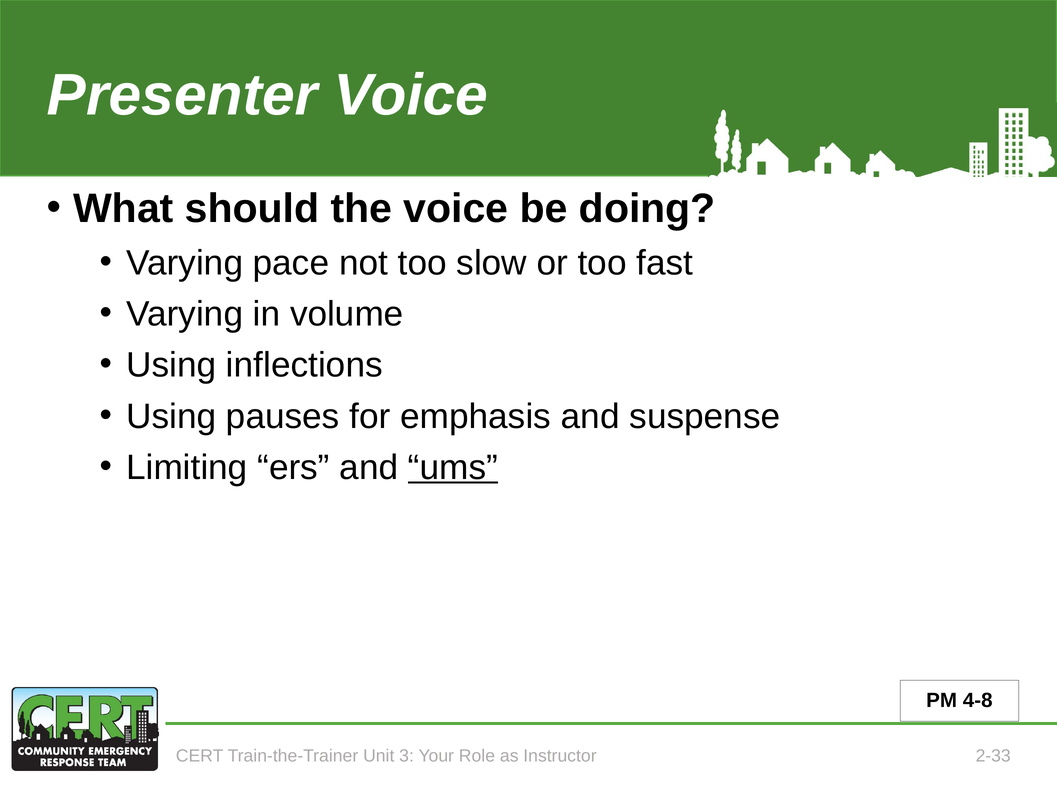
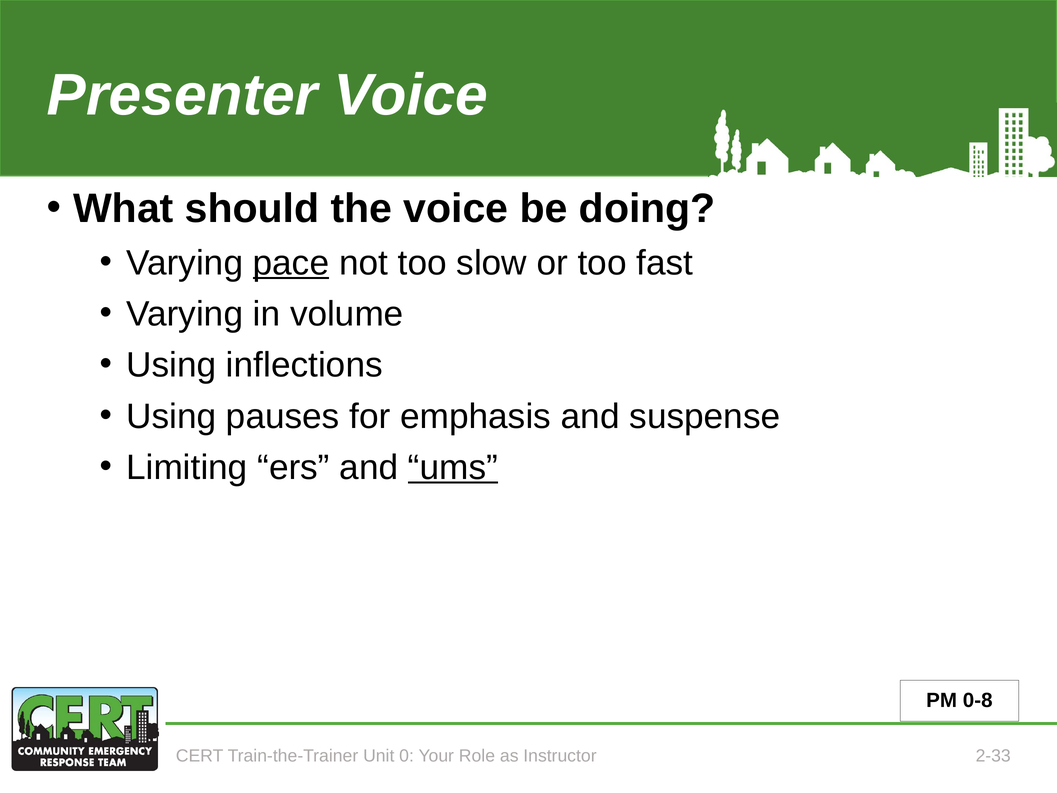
pace underline: none -> present
4-8: 4-8 -> 0-8
3: 3 -> 0
